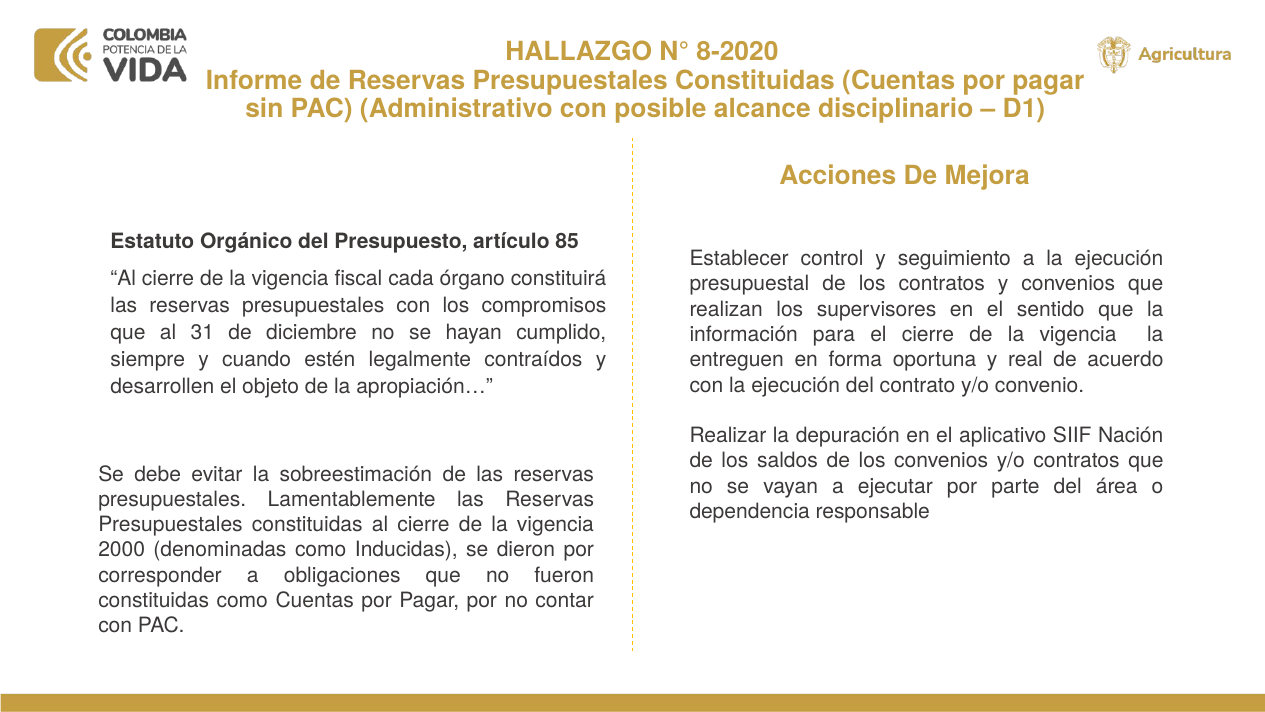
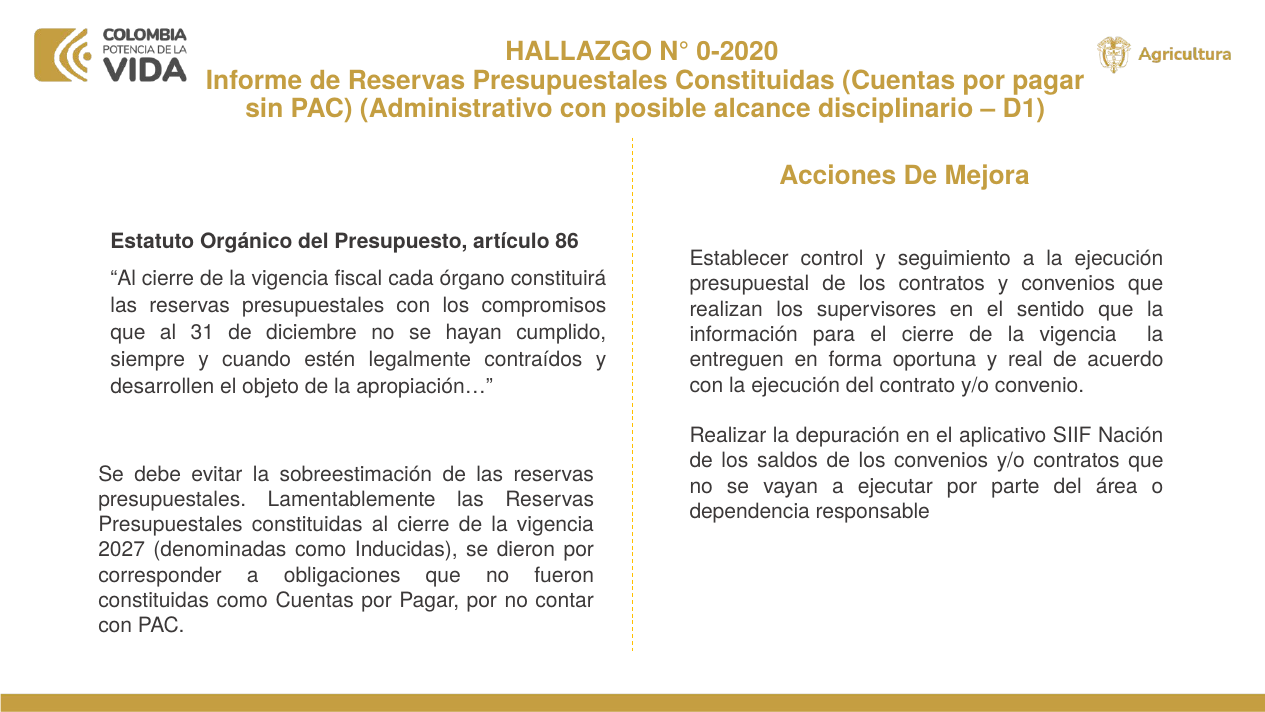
8-2020: 8-2020 -> 0-2020
85: 85 -> 86
2000: 2000 -> 2027
